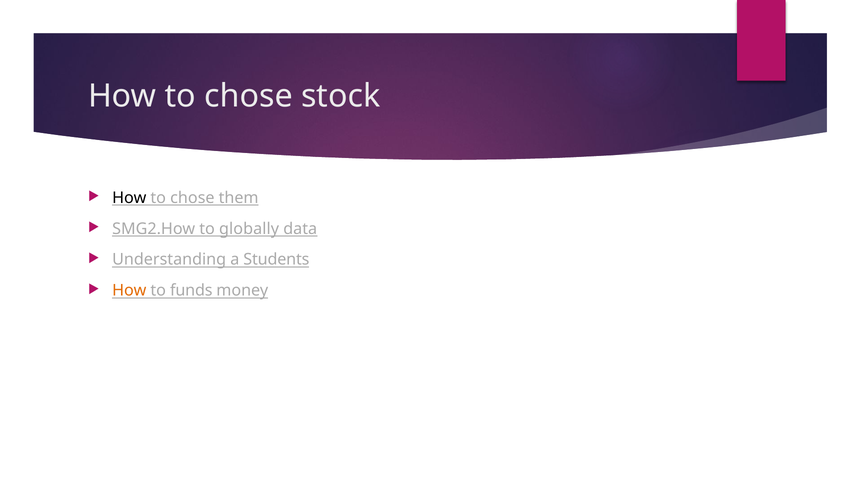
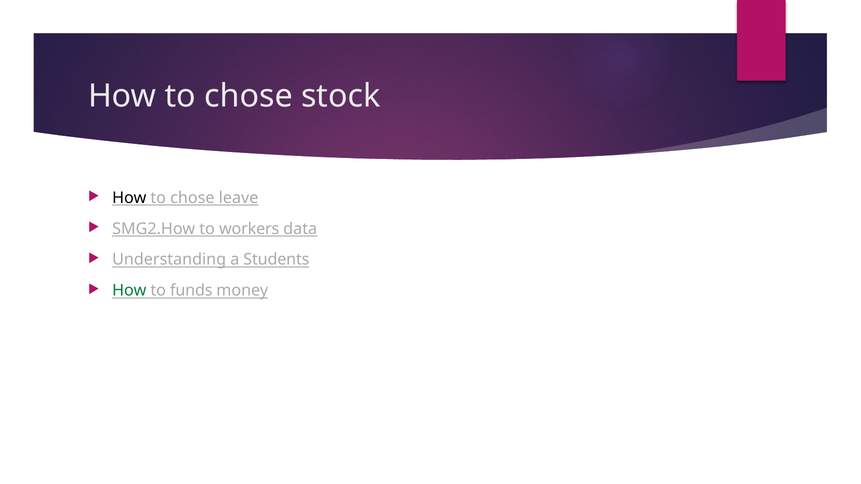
them: them -> leave
globally: globally -> workers
How at (129, 291) colour: orange -> green
